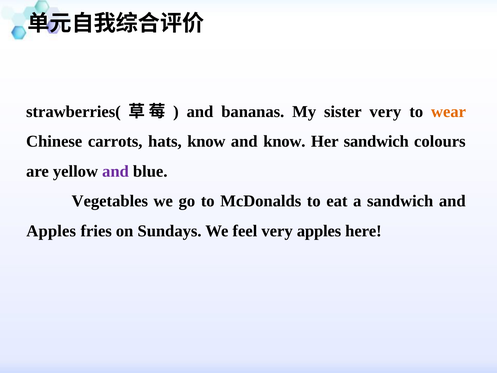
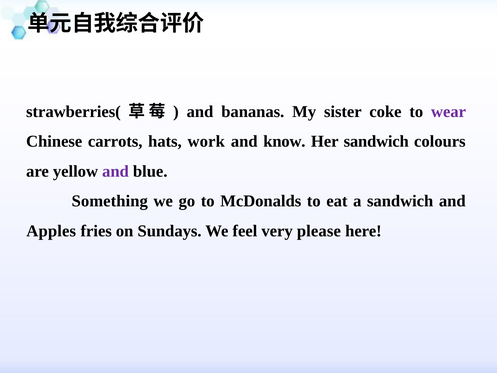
sister very: very -> coke
wear colour: orange -> purple
hats know: know -> work
Vegetables: Vegetables -> Something
very apples: apples -> please
